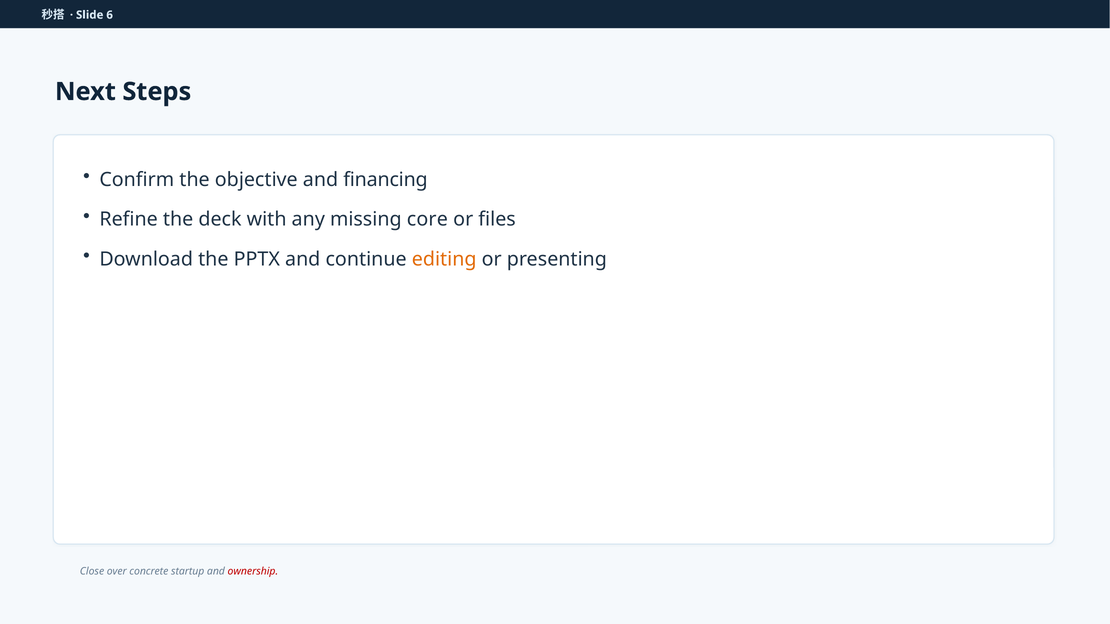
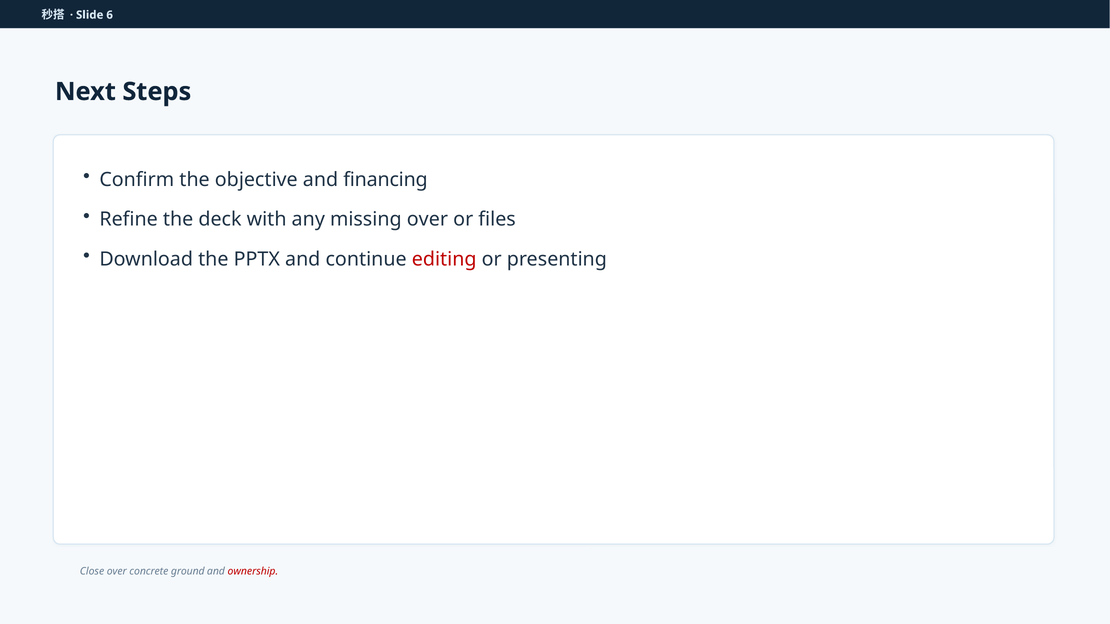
missing core: core -> over
editing colour: orange -> red
startup: startup -> ground
